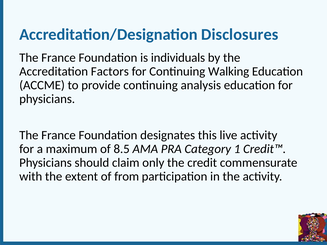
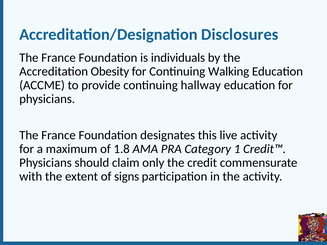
Factors: Factors -> Obesity
analysis: analysis -> hallway
8.5: 8.5 -> 1.8
from: from -> signs
